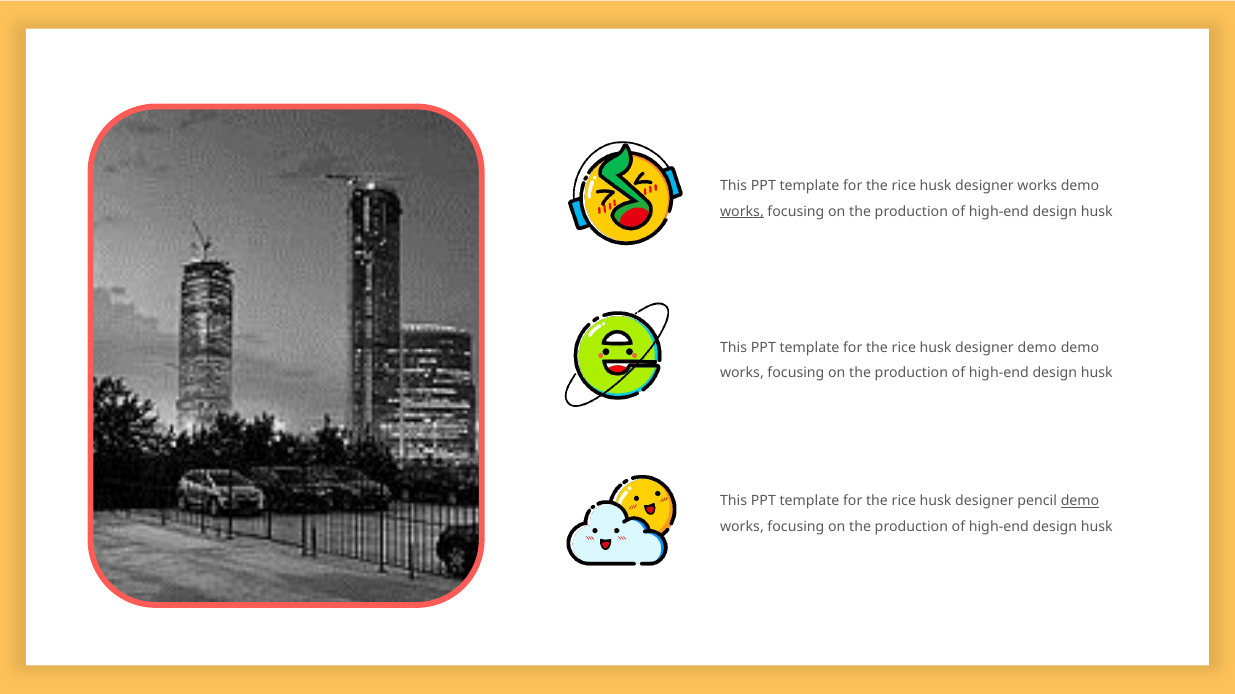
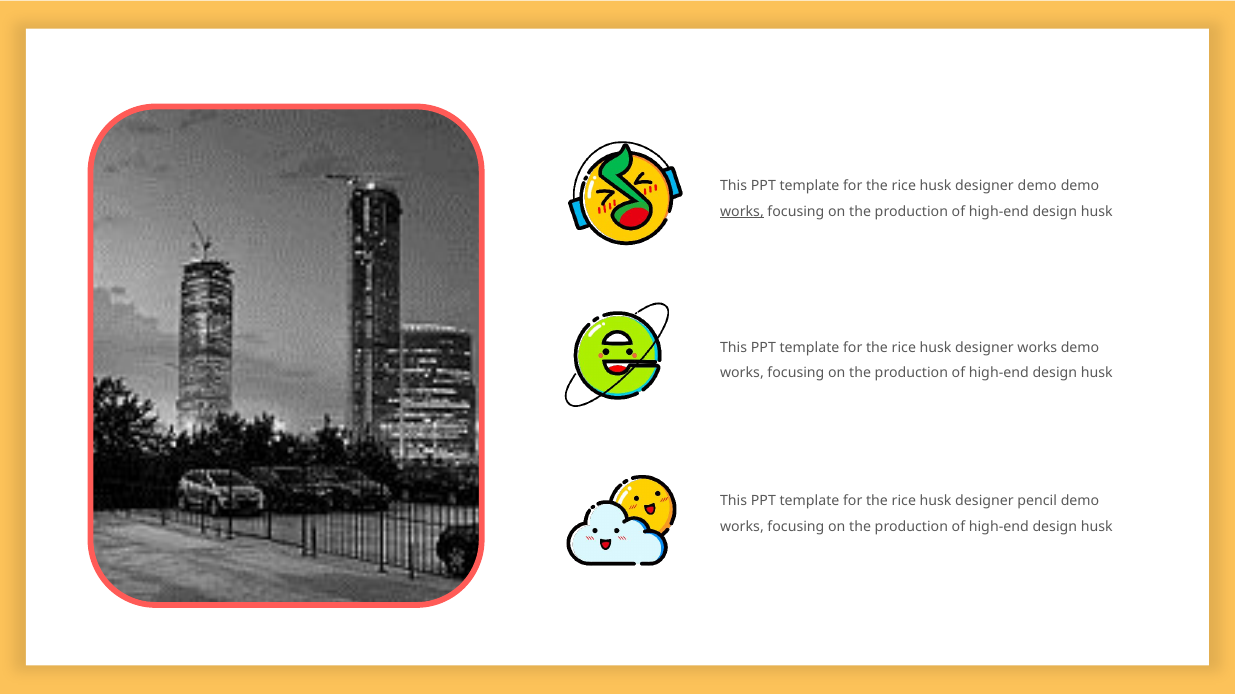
designer works: works -> demo
designer demo: demo -> works
demo at (1080, 502) underline: present -> none
